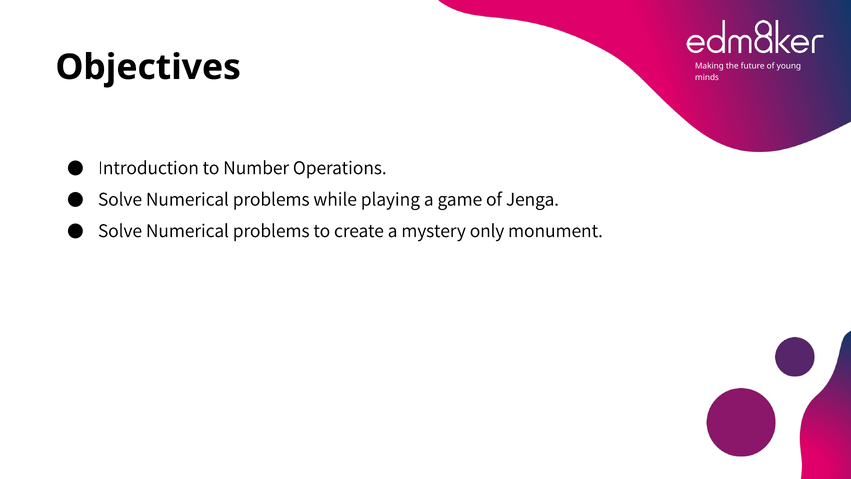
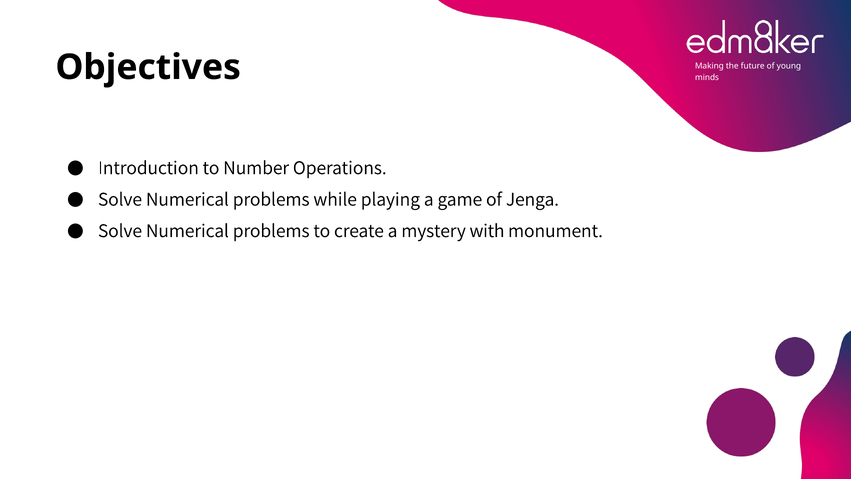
only: only -> with
